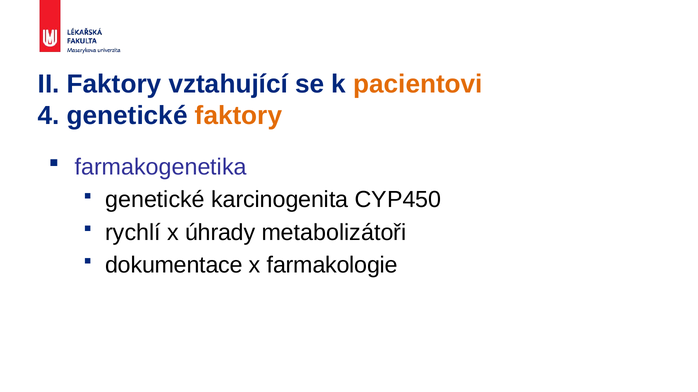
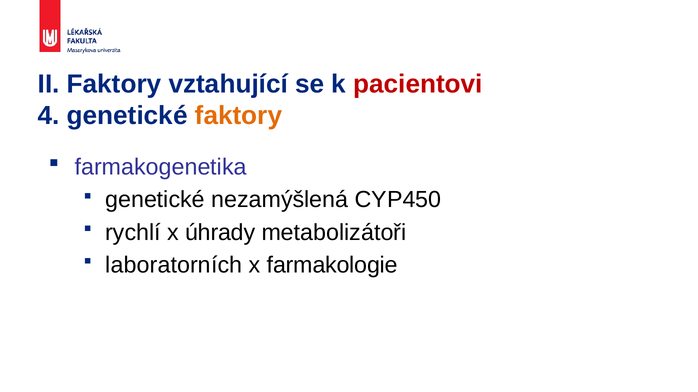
pacientovi colour: orange -> red
karcinogenita: karcinogenita -> nezamýšlená
dokumentace: dokumentace -> laboratorních
